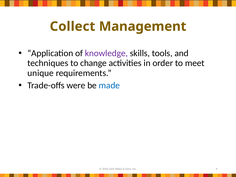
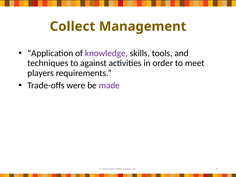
change: change -> against
unique: unique -> players
made colour: blue -> purple
